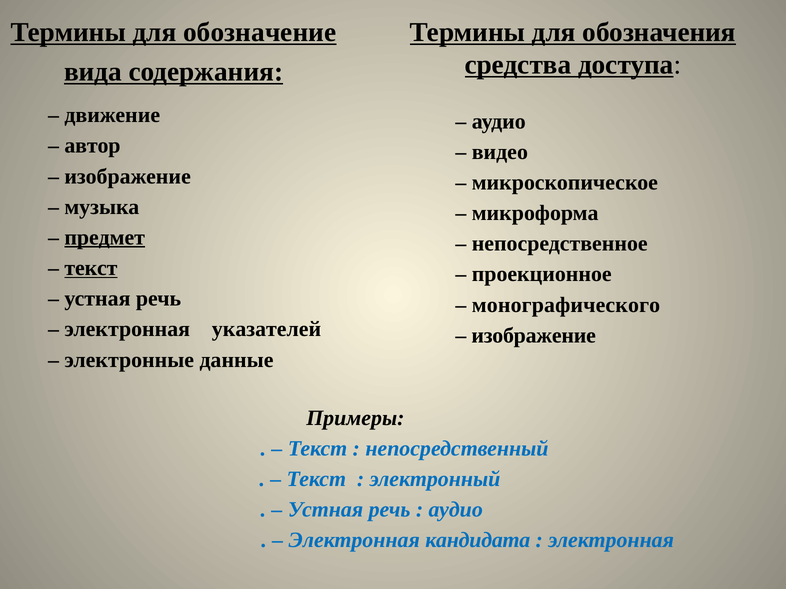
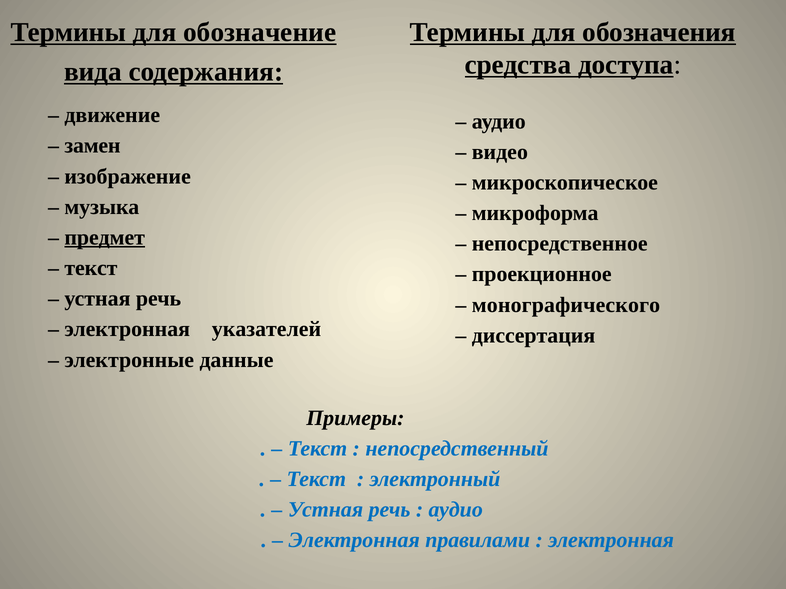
автор: автор -> замен
текст at (91, 268) underline: present -> none
изображение at (534, 336): изображение -> диссертация
кандидата: кандидата -> правилами
